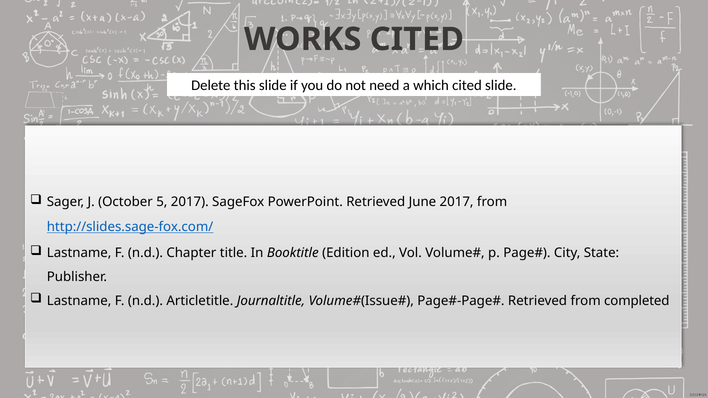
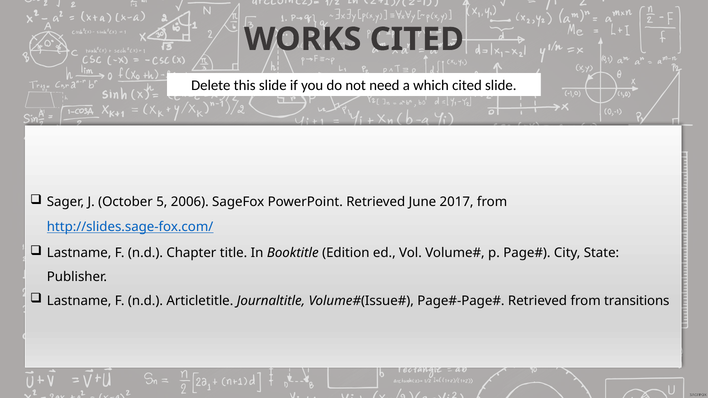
5 2017: 2017 -> 2006
completed: completed -> transitions
